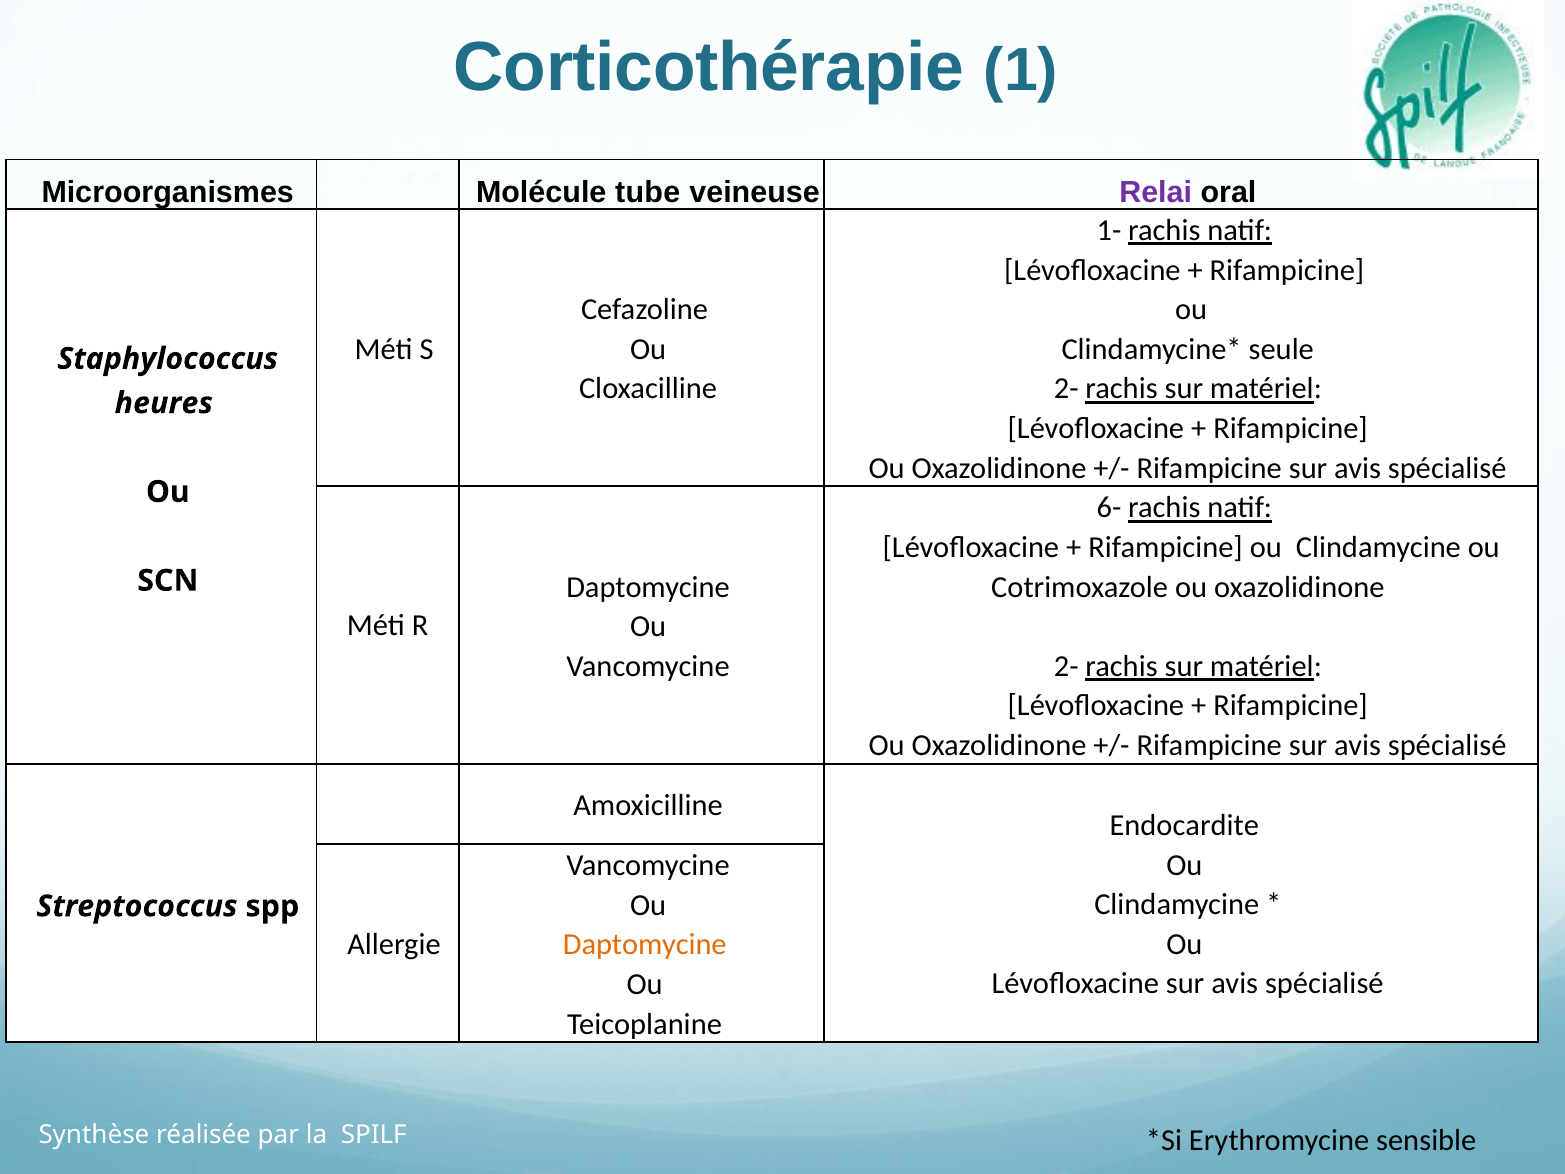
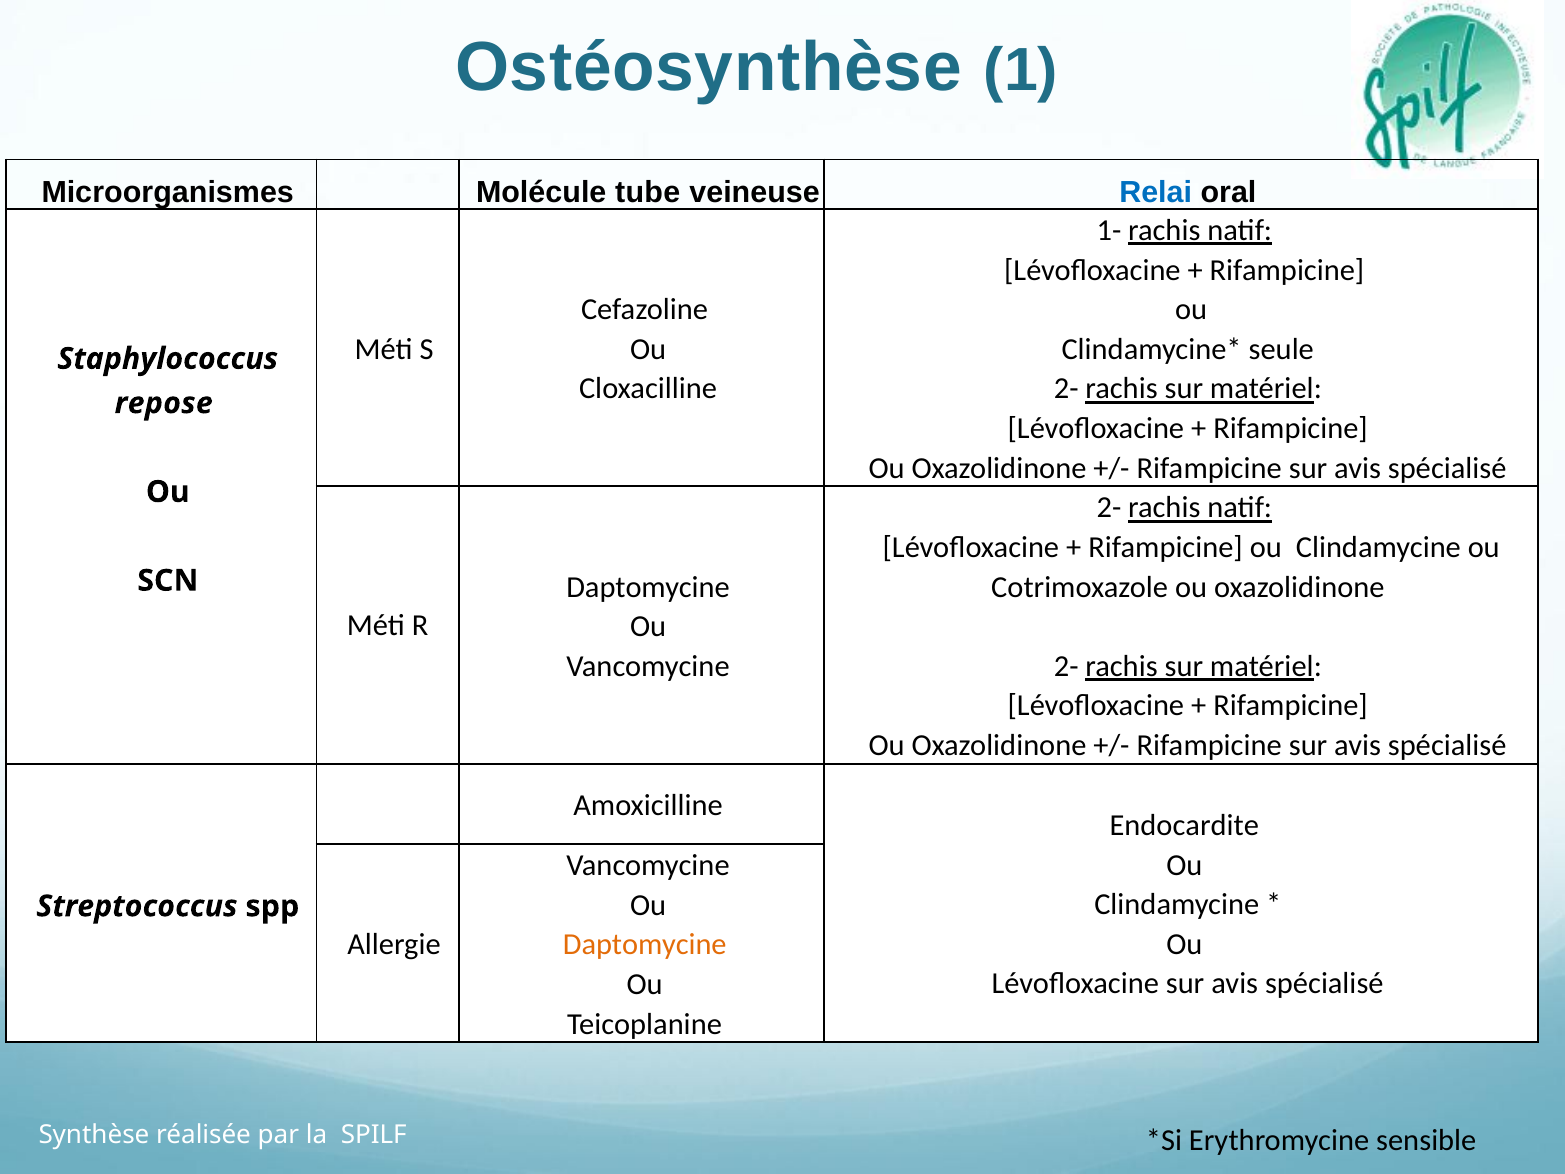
Corticothérapie: Corticothérapie -> Ostéosynthèse
Relai colour: purple -> blue
heures: heures -> repose
6- at (1109, 508): 6- -> 2-
